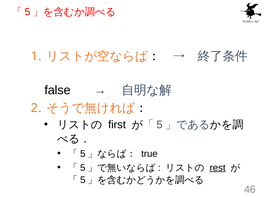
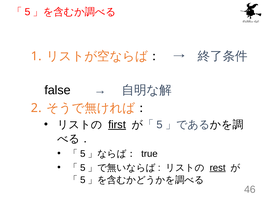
first underline: none -> present
